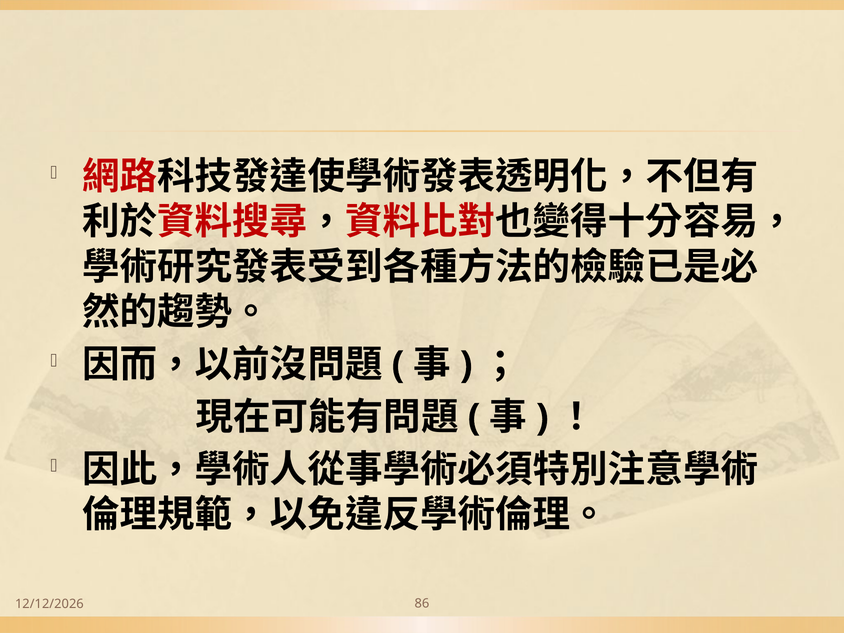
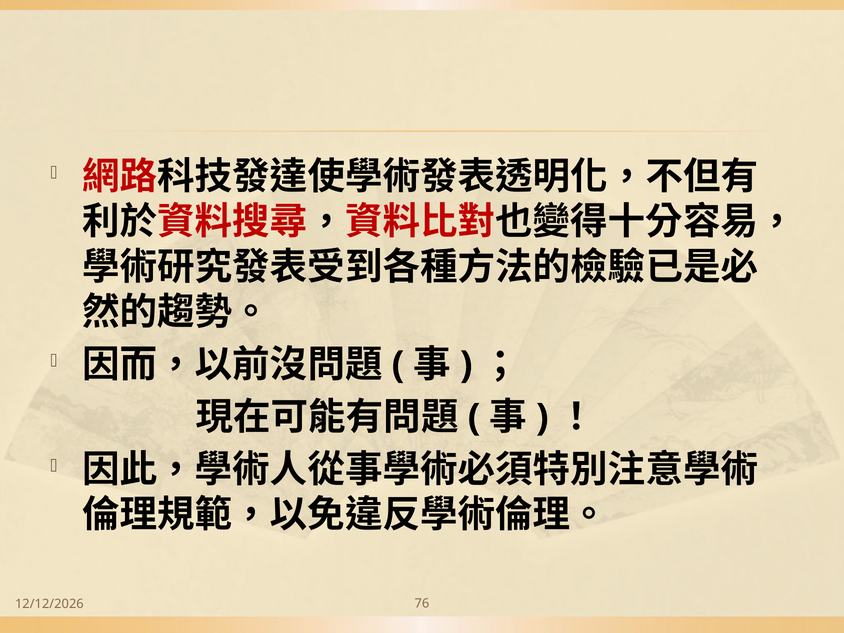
86: 86 -> 76
